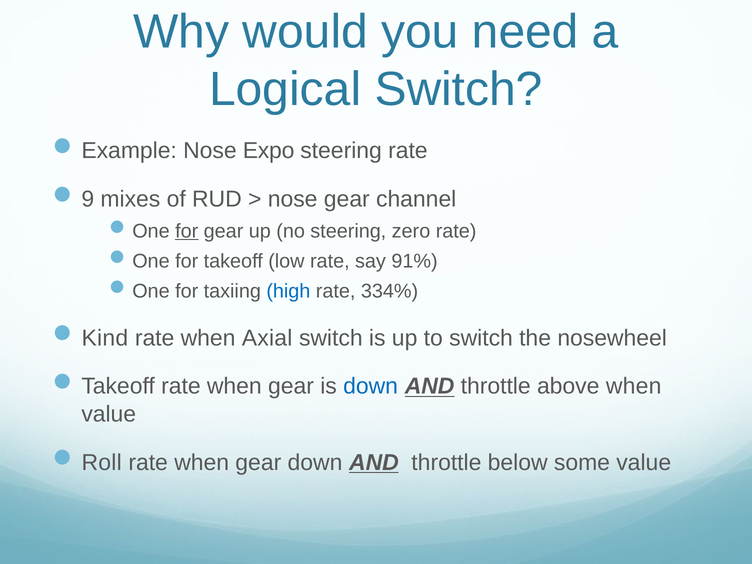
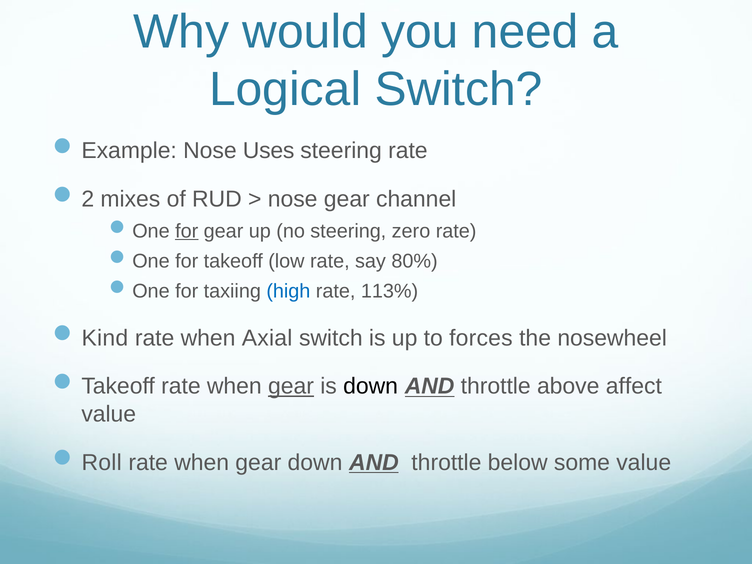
Expo: Expo -> Uses
9: 9 -> 2
91%: 91% -> 80%
334%: 334% -> 113%
to switch: switch -> forces
gear at (291, 386) underline: none -> present
down at (371, 386) colour: blue -> black
above when: when -> affect
